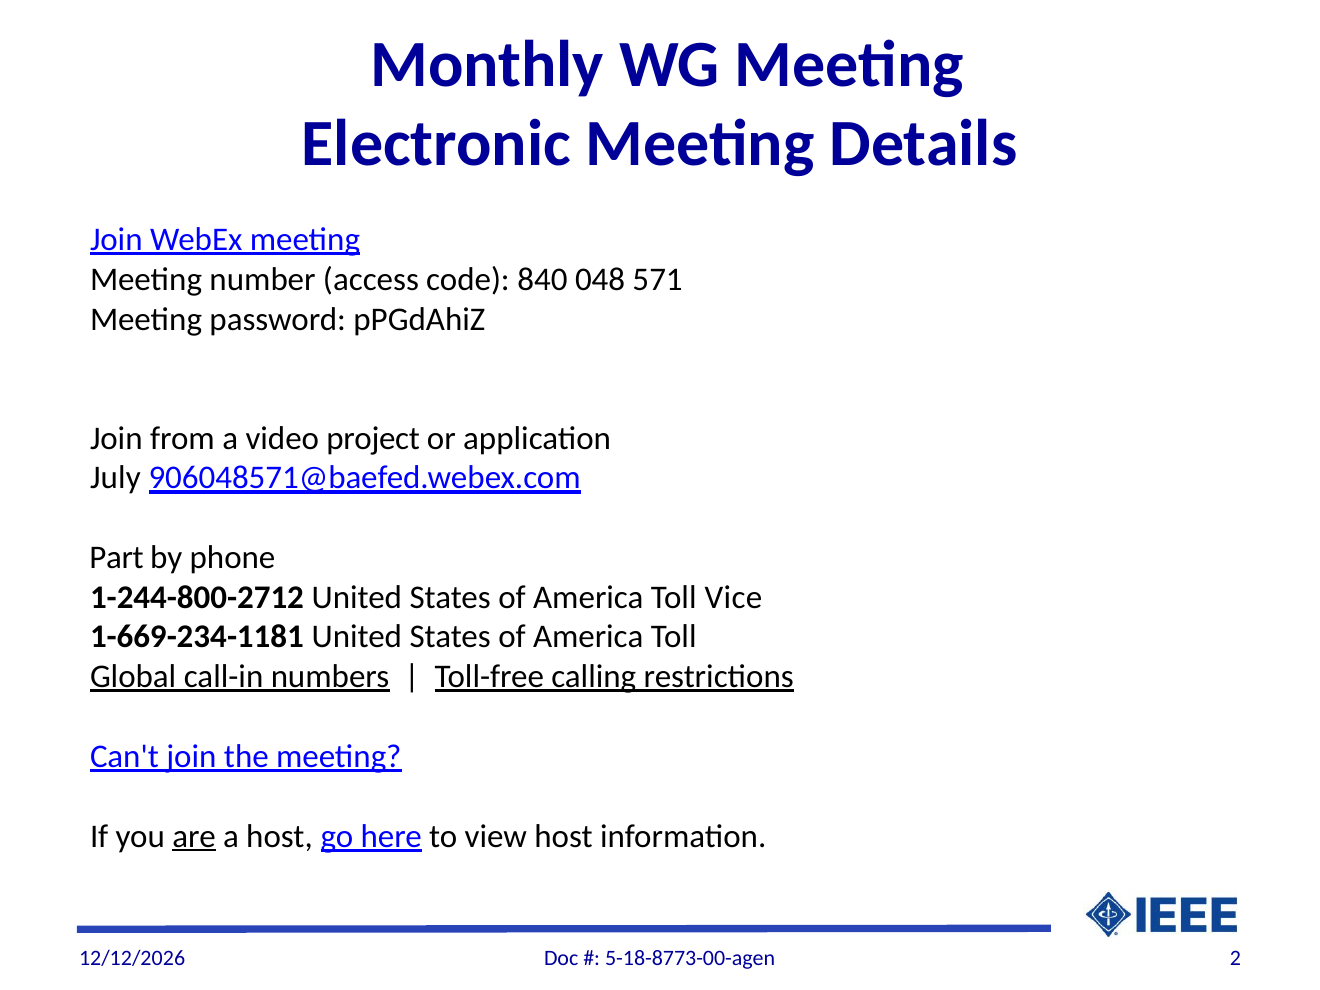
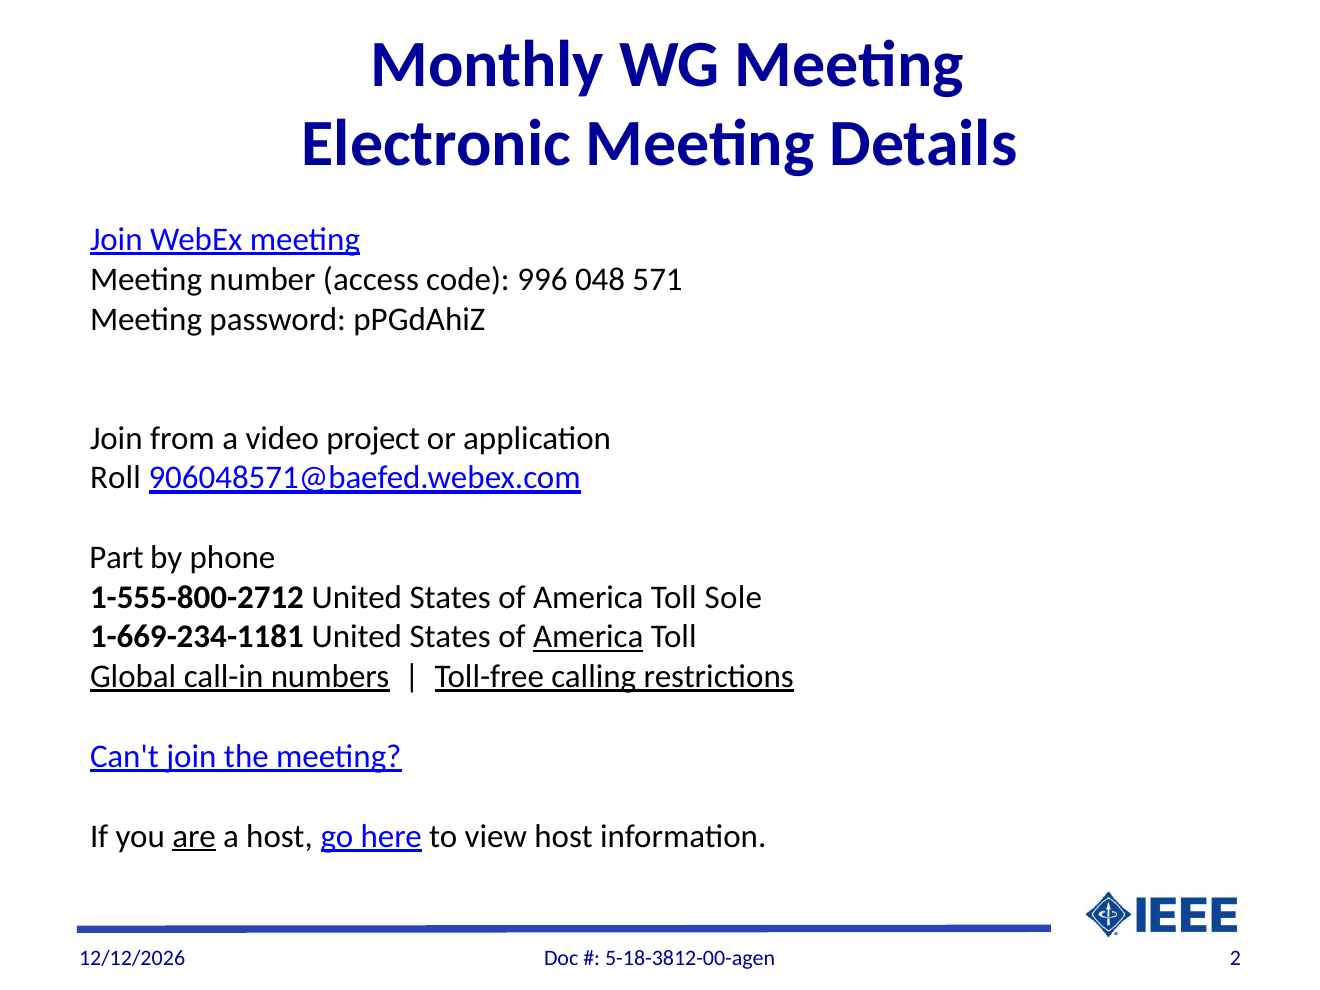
840: 840 -> 996
July: July -> Roll
1-244-800-2712: 1-244-800-2712 -> 1-555-800-2712
Vice: Vice -> Sole
America at (588, 637) underline: none -> present
5-18-8773-00-agen: 5-18-8773-00-agen -> 5-18-3812-00-agen
